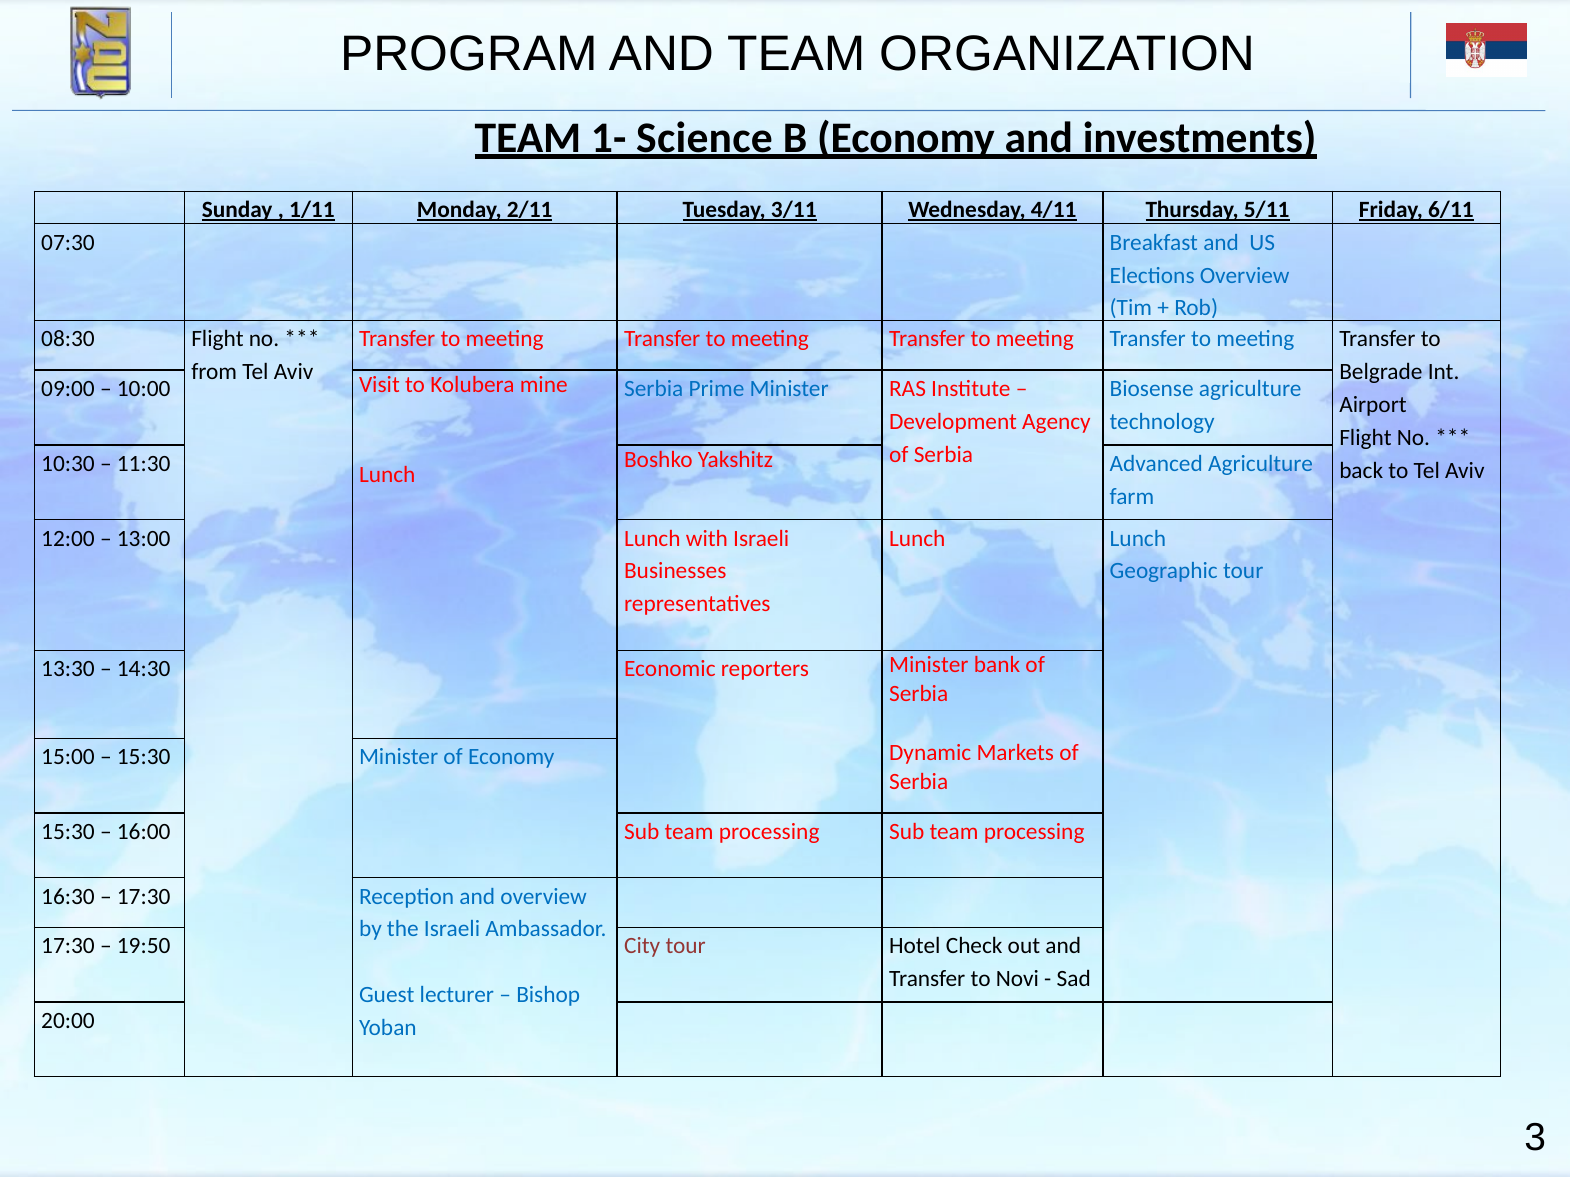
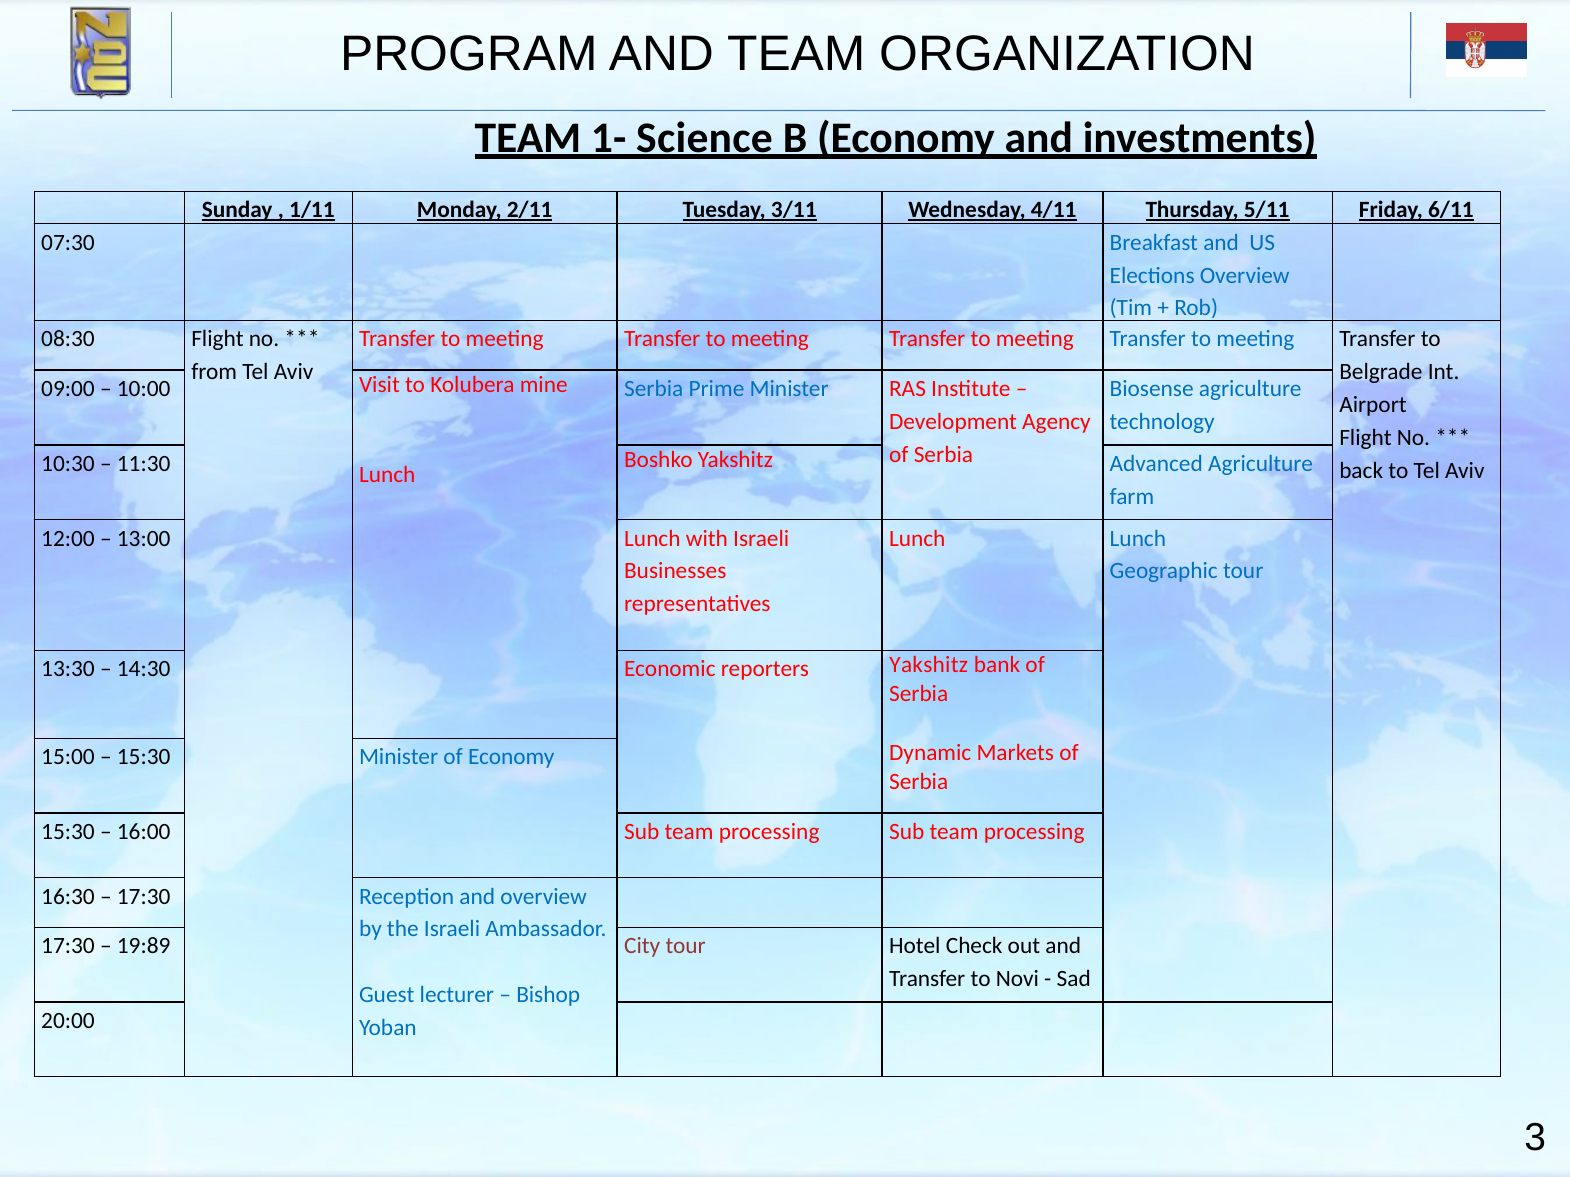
reporters Minister: Minister -> Yakshitz
19:50: 19:50 -> 19:89
